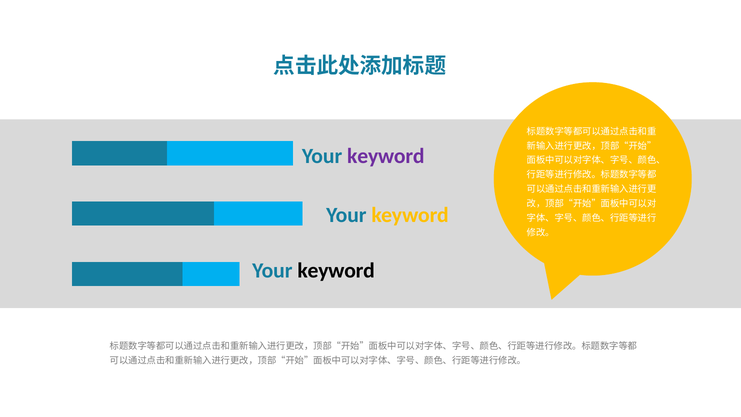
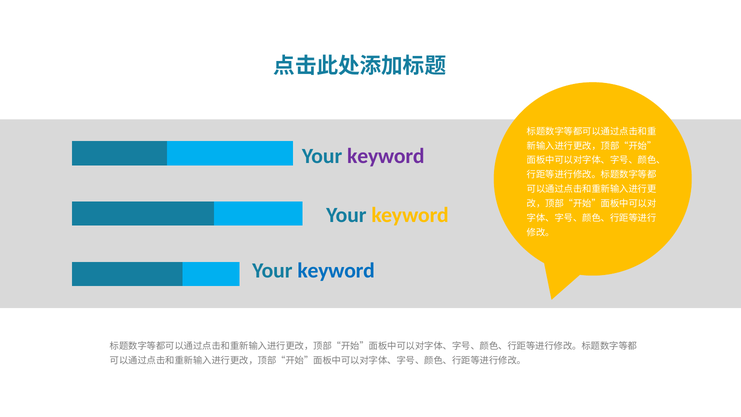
keyword at (336, 270) colour: black -> blue
